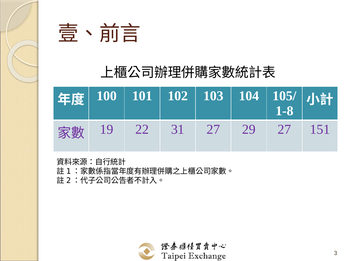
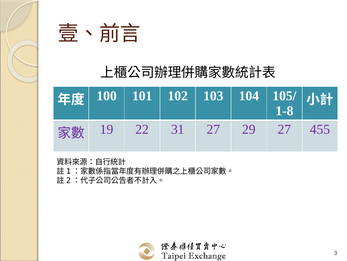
151: 151 -> 455
